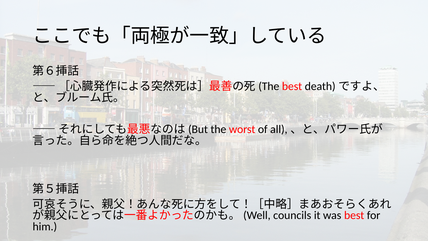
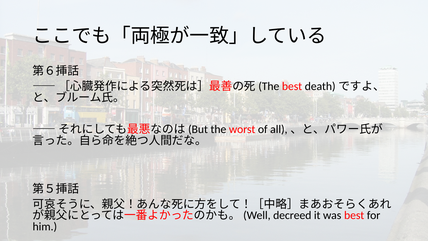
councils: councils -> decreed
